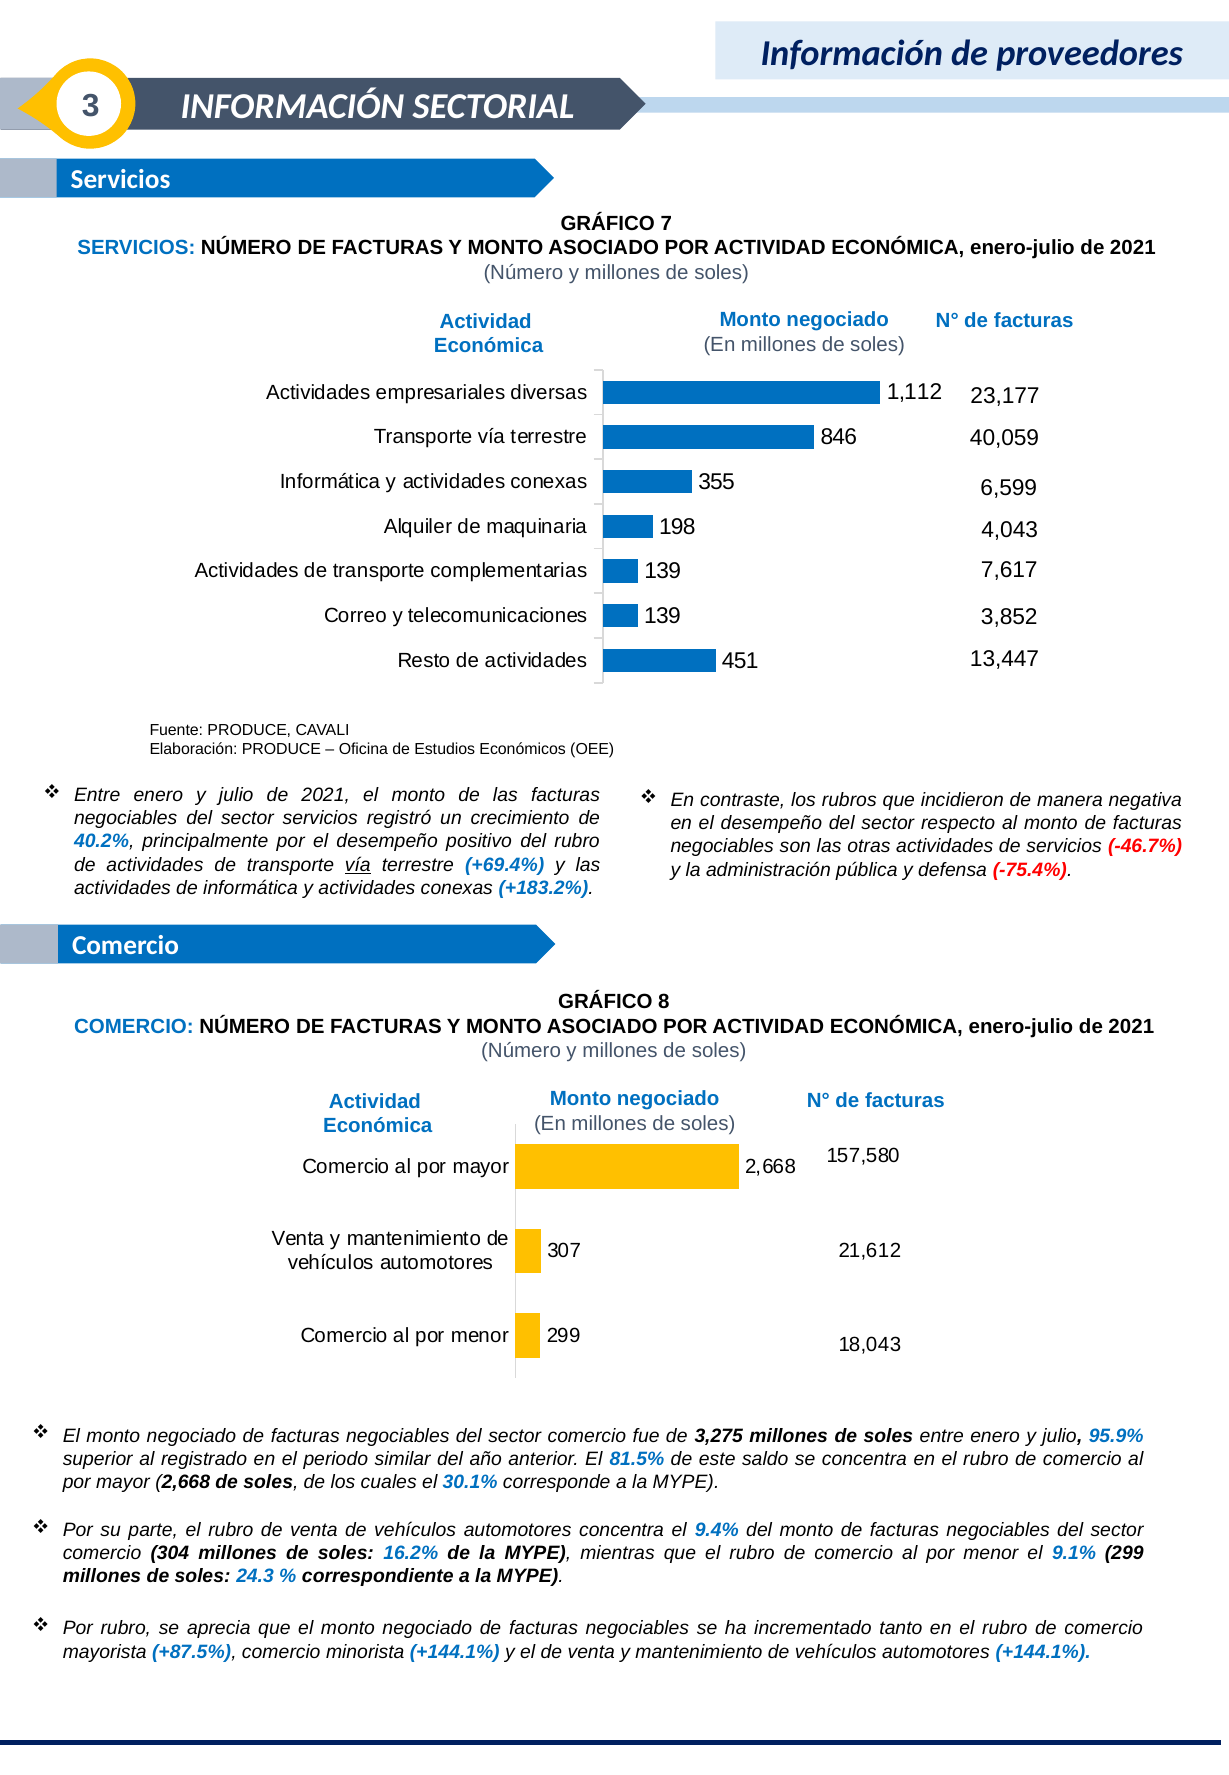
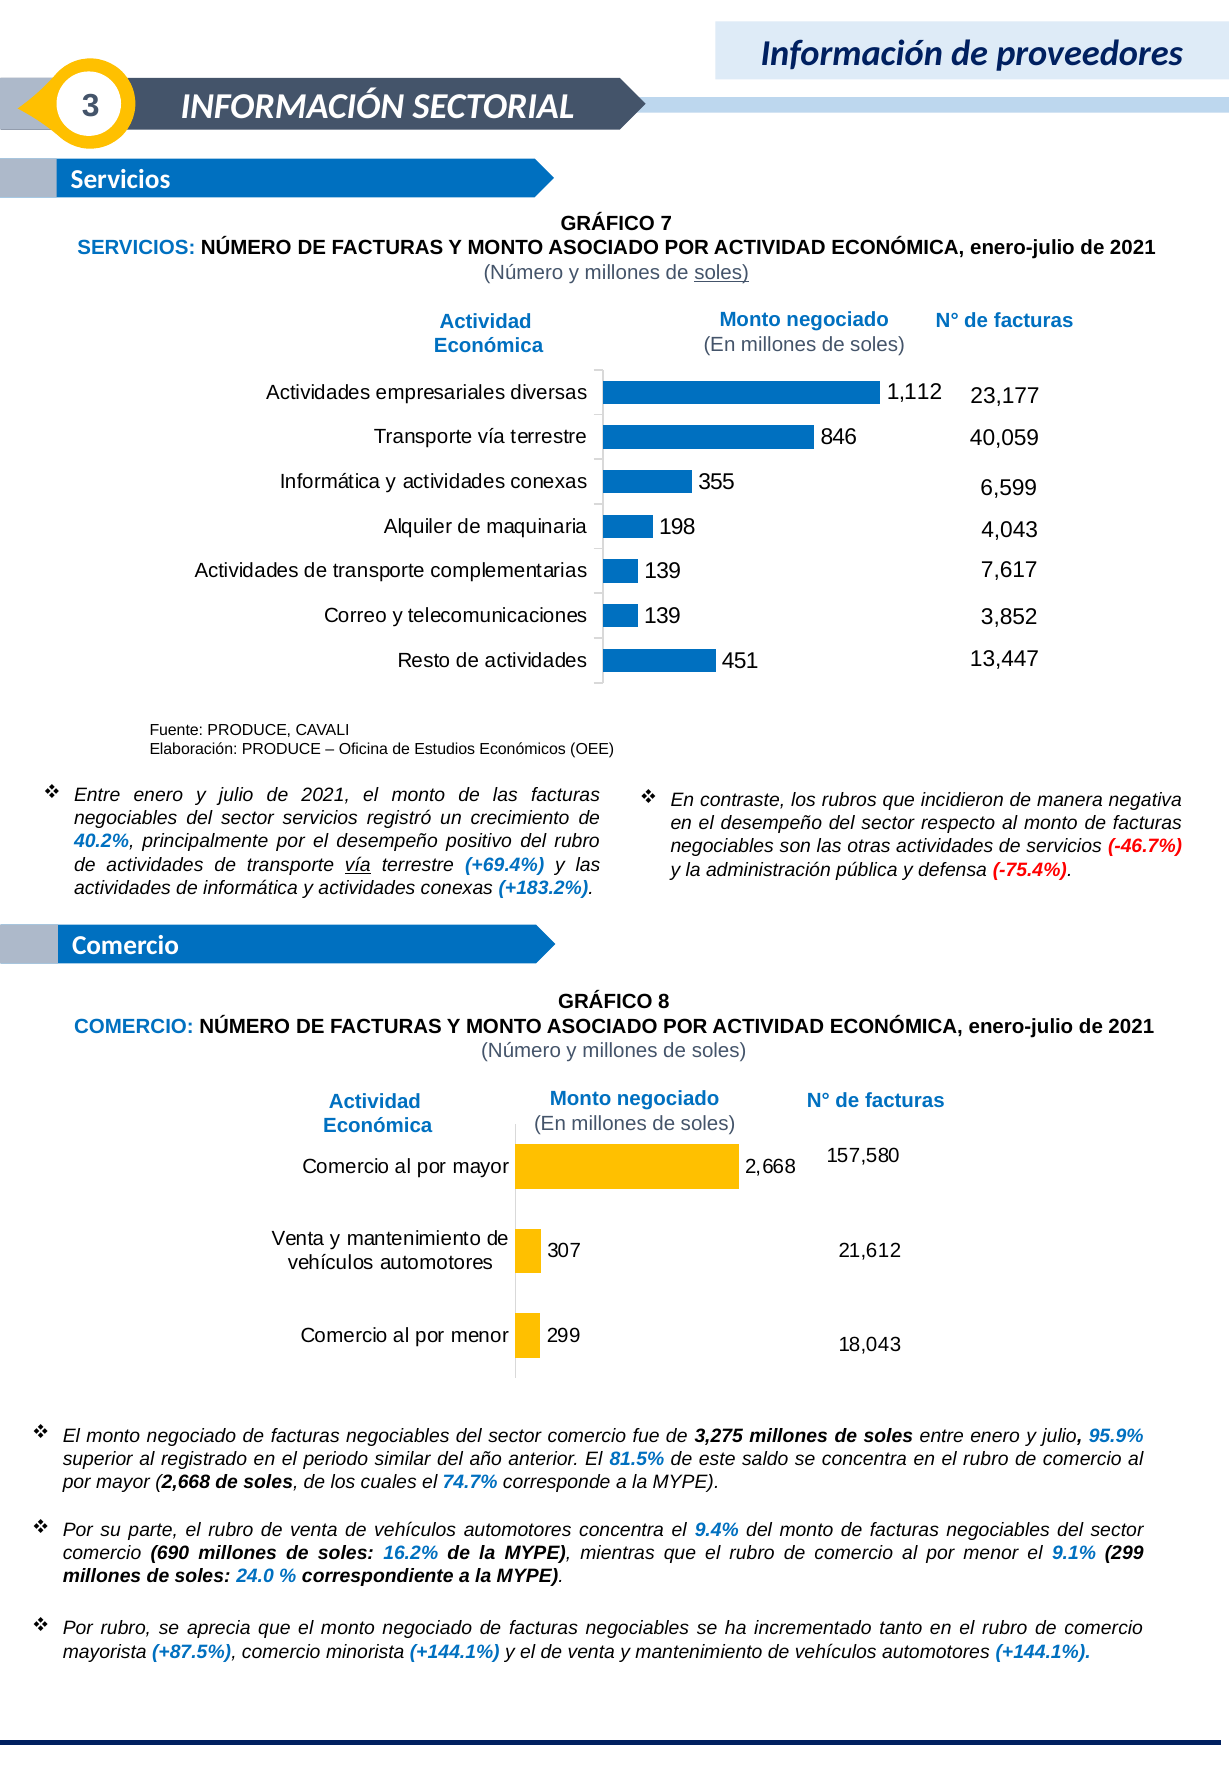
soles at (722, 273) underline: none -> present
30.1%: 30.1% -> 74.7%
304: 304 -> 690
24.3: 24.3 -> 24.0
